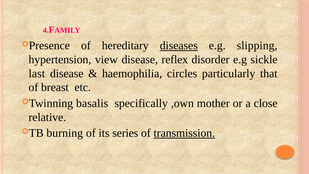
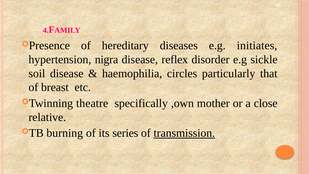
diseases underline: present -> none
slipping: slipping -> initiates
view: view -> nigra
last: last -> soil
basalis: basalis -> theatre
